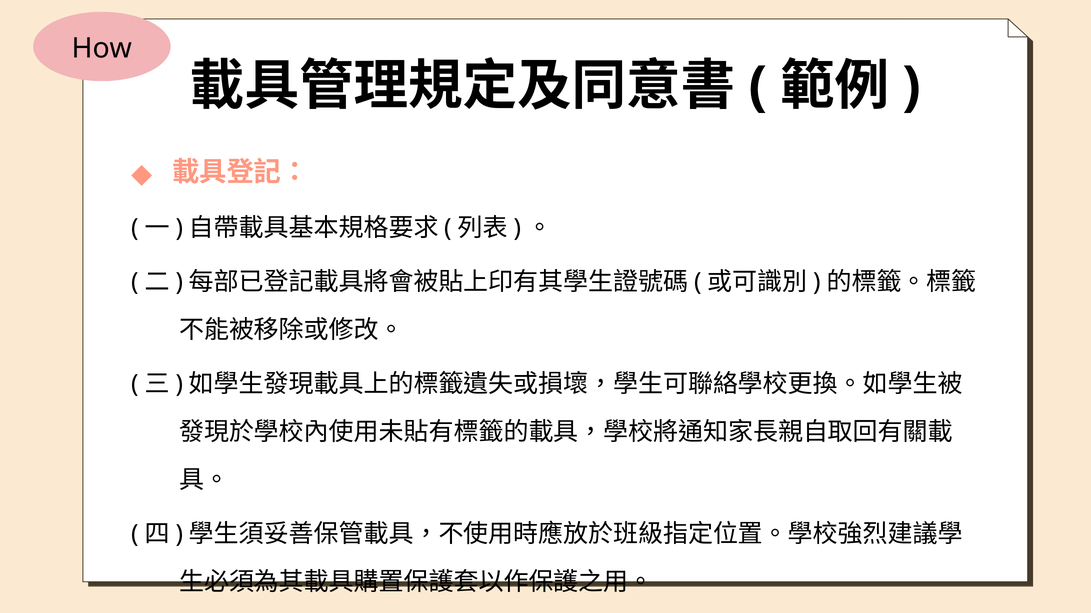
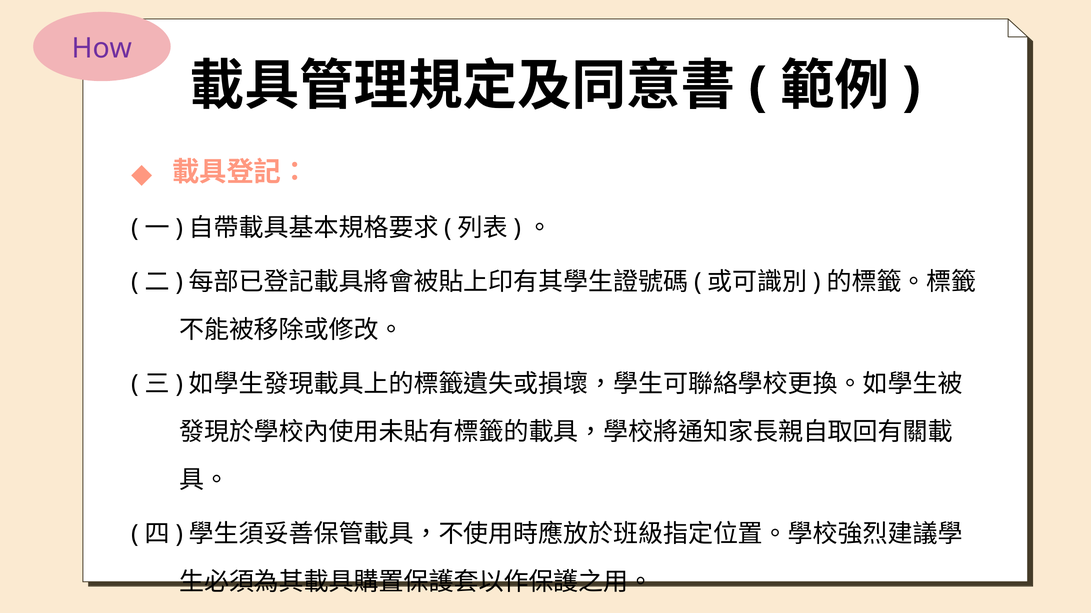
How colour: black -> purple
